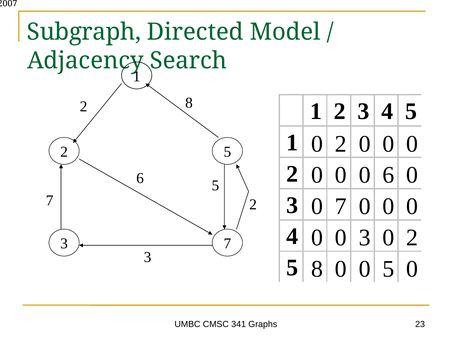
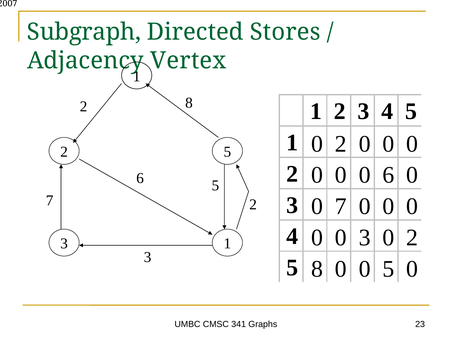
Model: Model -> Stores
Search: Search -> Vertex
3 7: 7 -> 1
